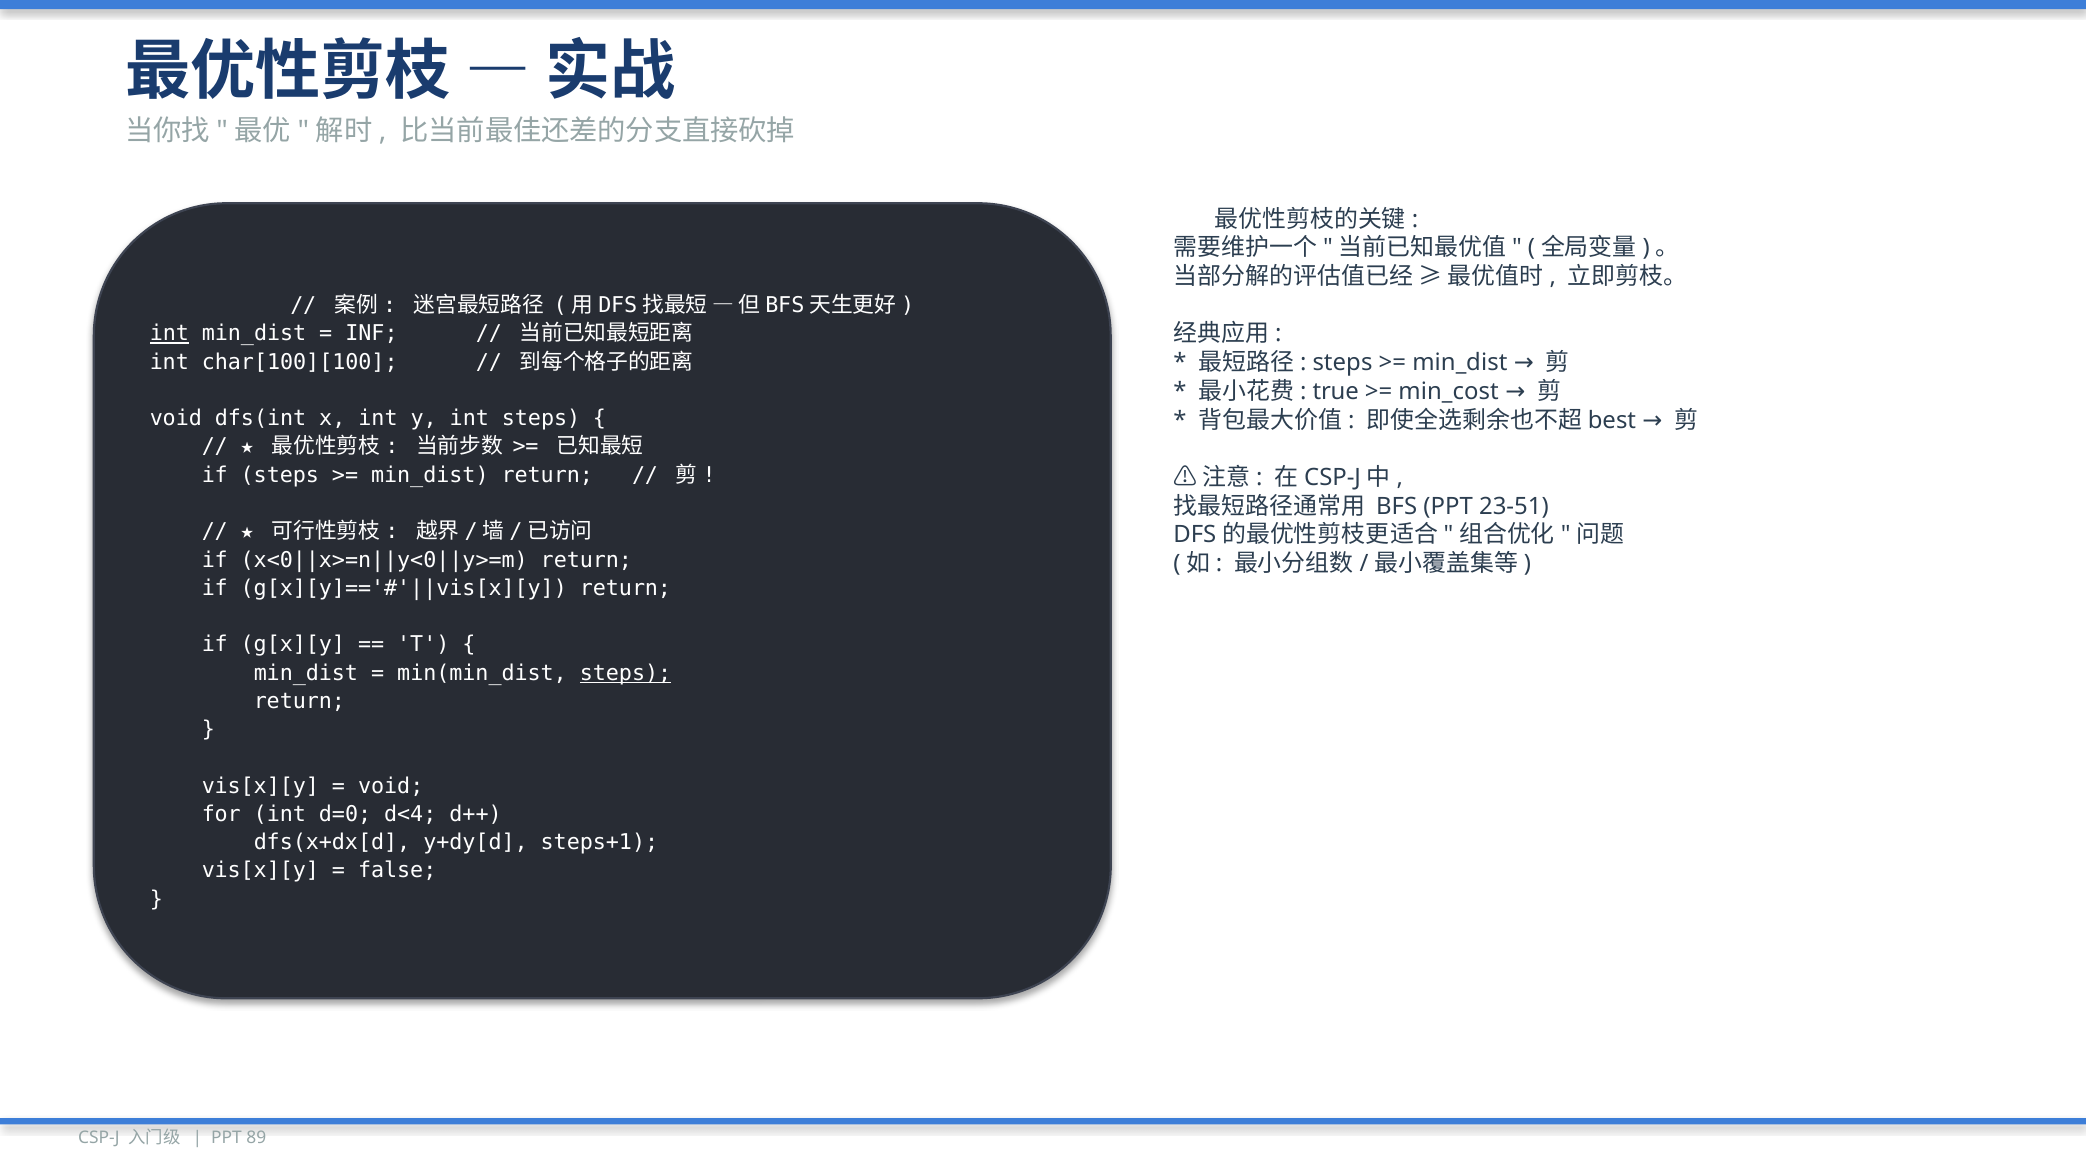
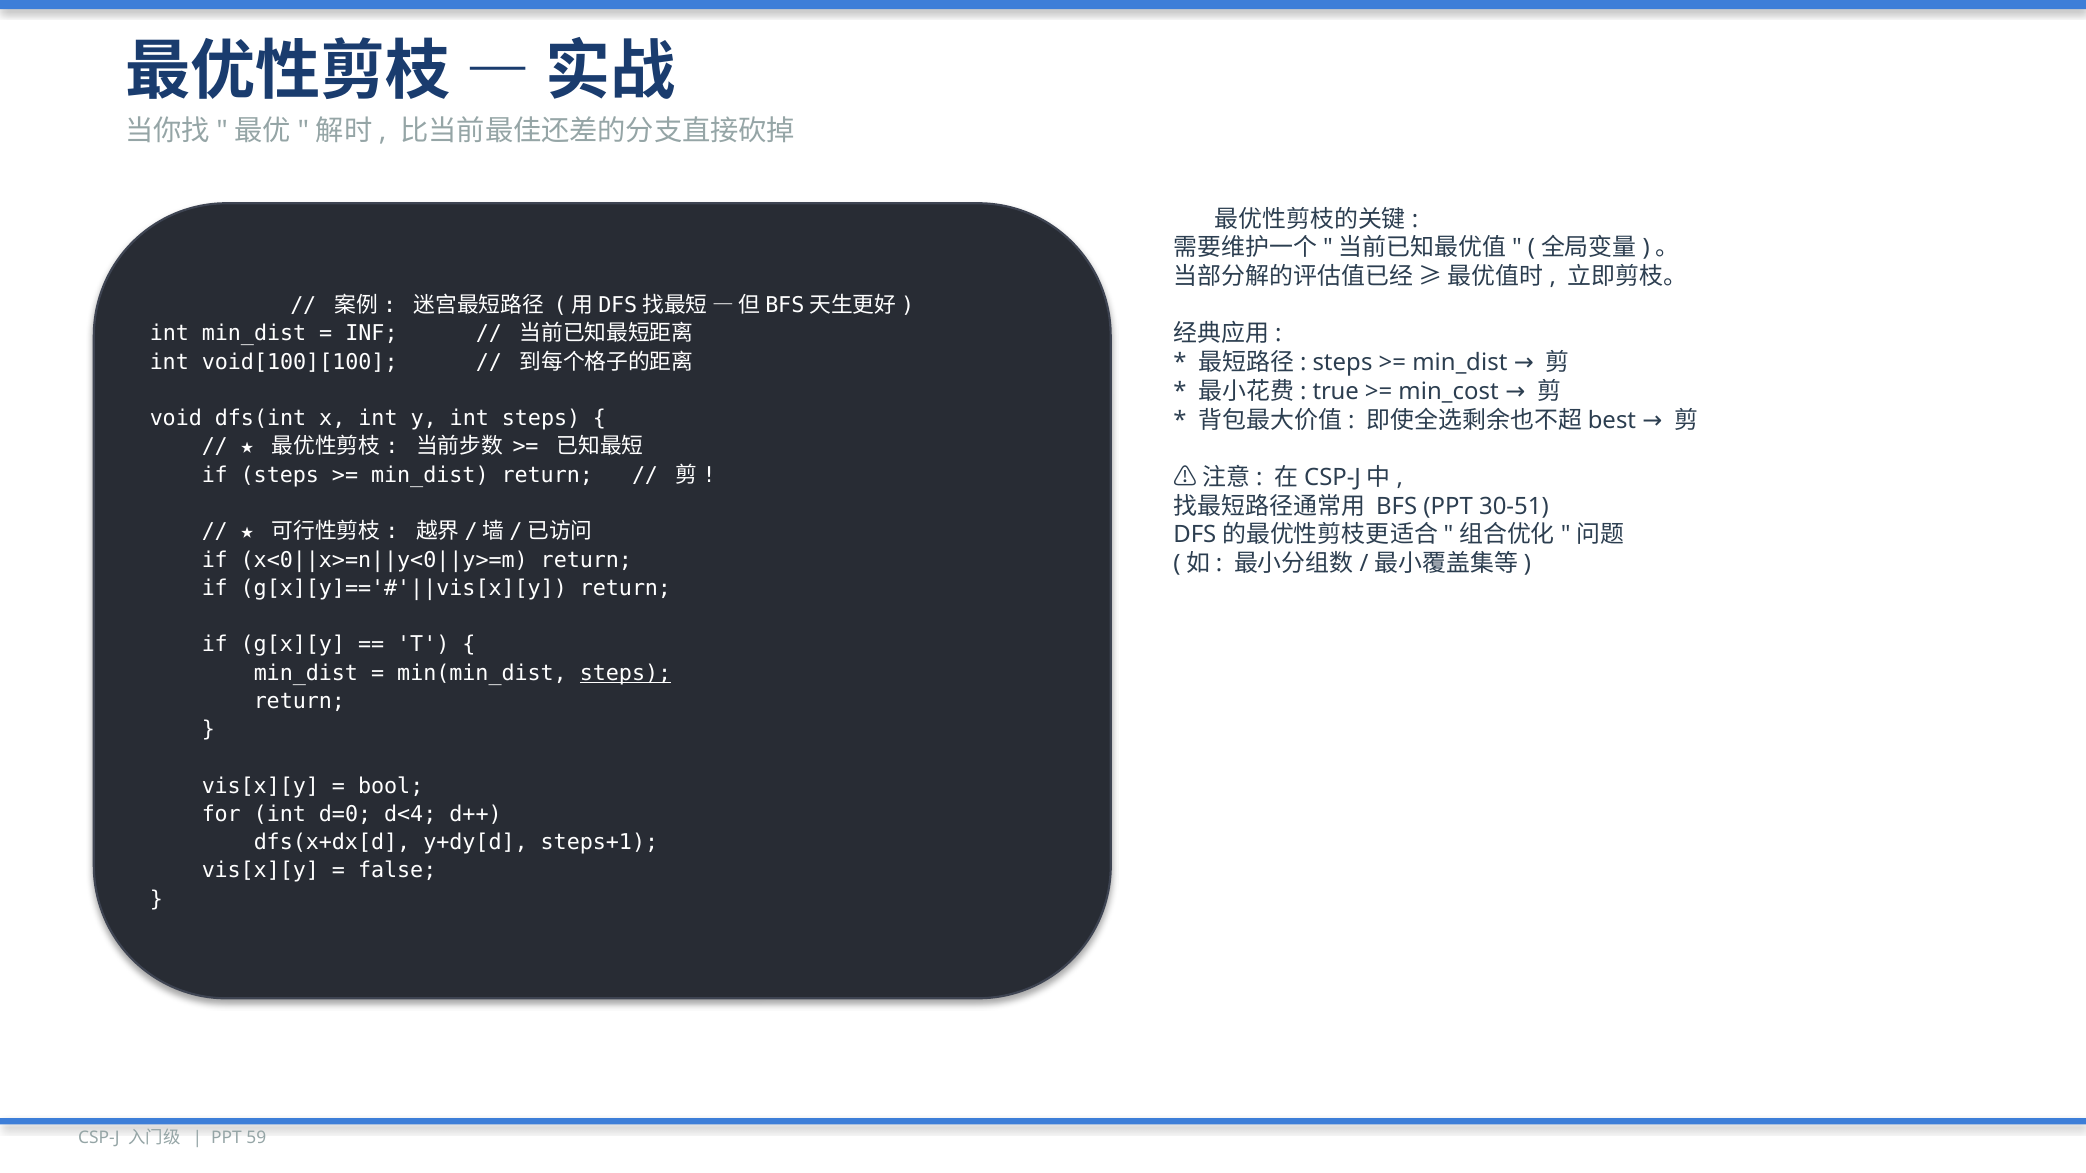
int at (169, 334) underline: present -> none
char[100][100: char[100][100 -> void[100][100
23-51: 23-51 -> 30-51
void at (391, 786): void -> bool
89: 89 -> 59
